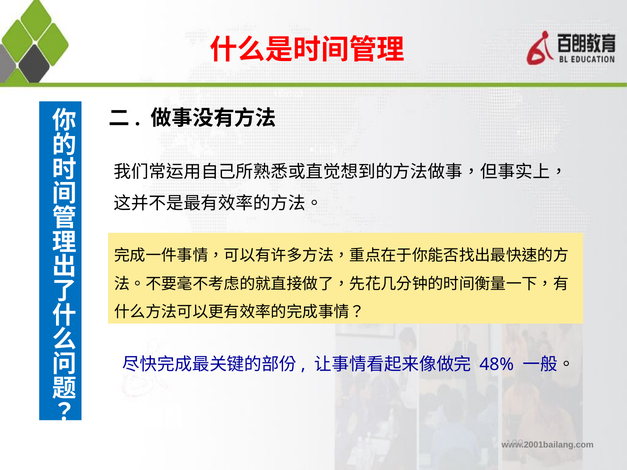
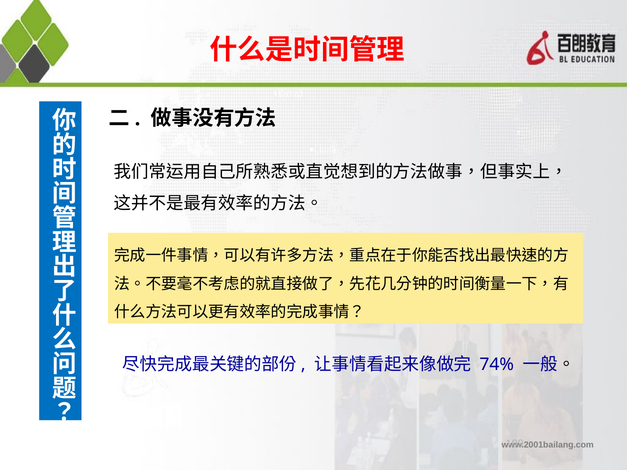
48%: 48% -> 74%
